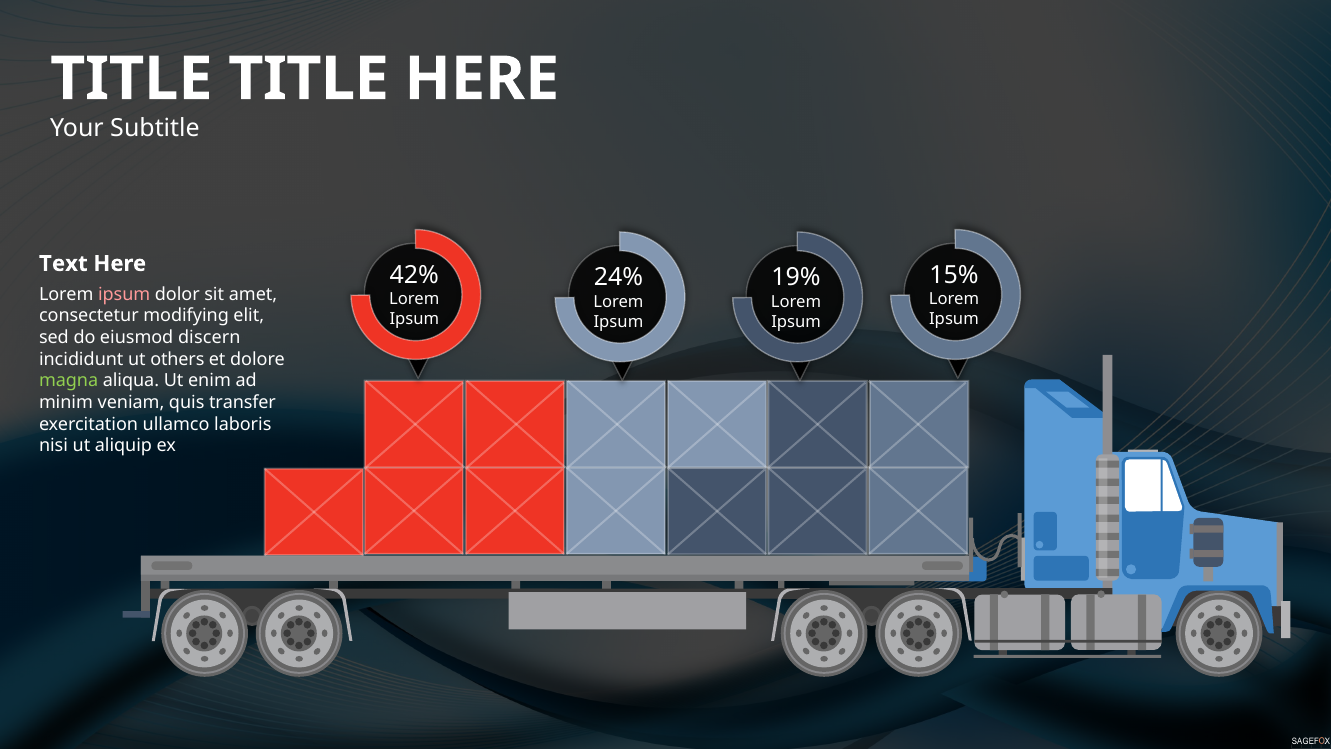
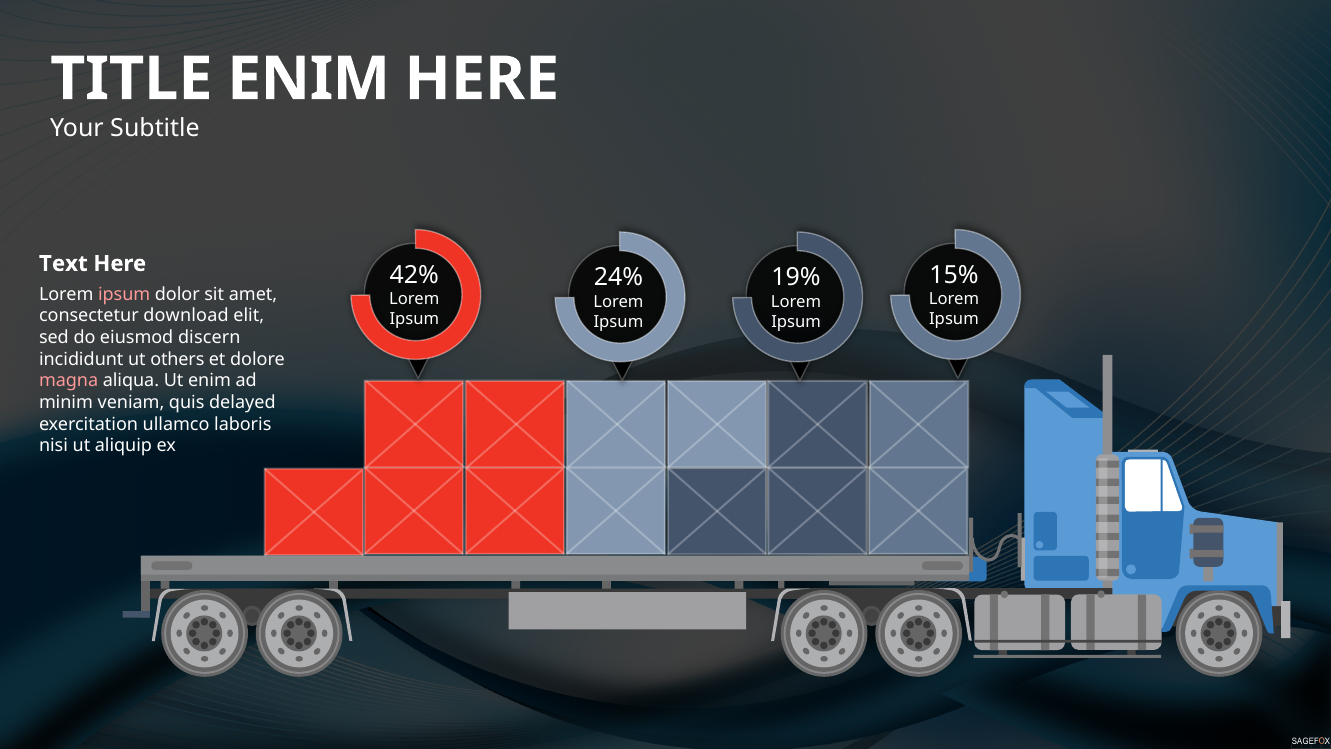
TITLE at (309, 79): TITLE -> ENIM
modifying: modifying -> download
magna colour: light green -> pink
transfer: transfer -> delayed
